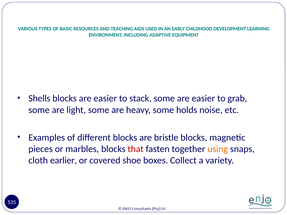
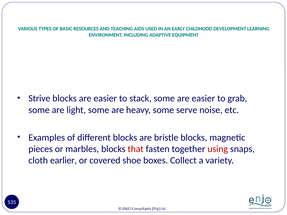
Shells: Shells -> Strive
holds: holds -> serve
using colour: orange -> red
